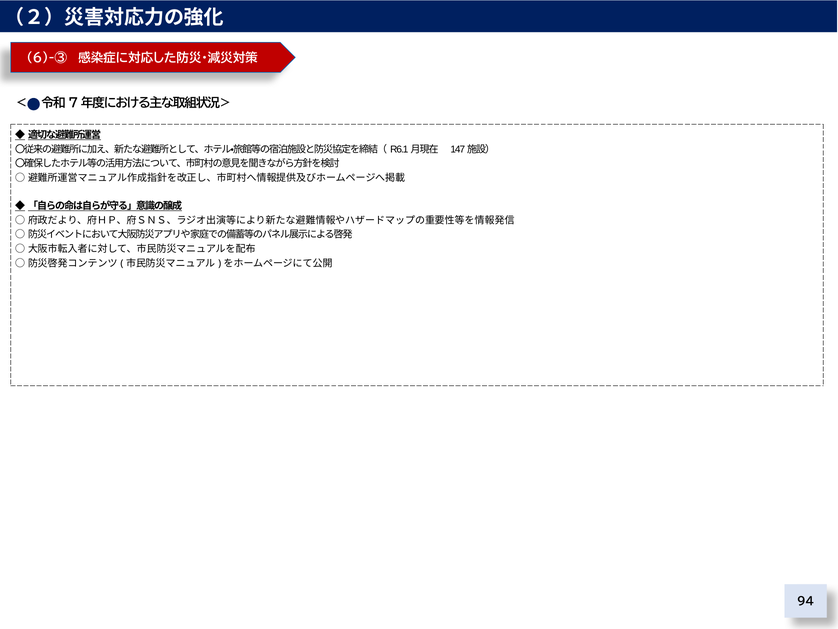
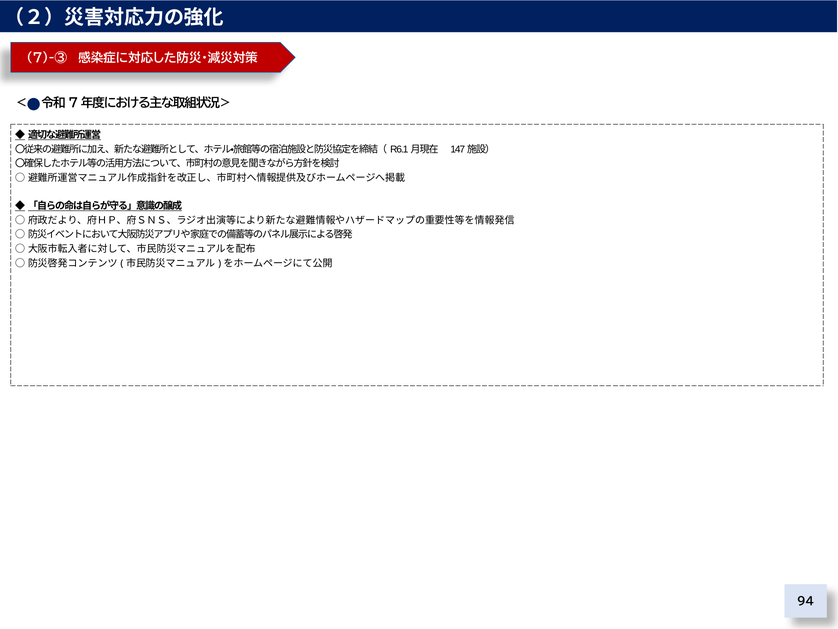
6)-③: 6)-③ -> 7)-③
